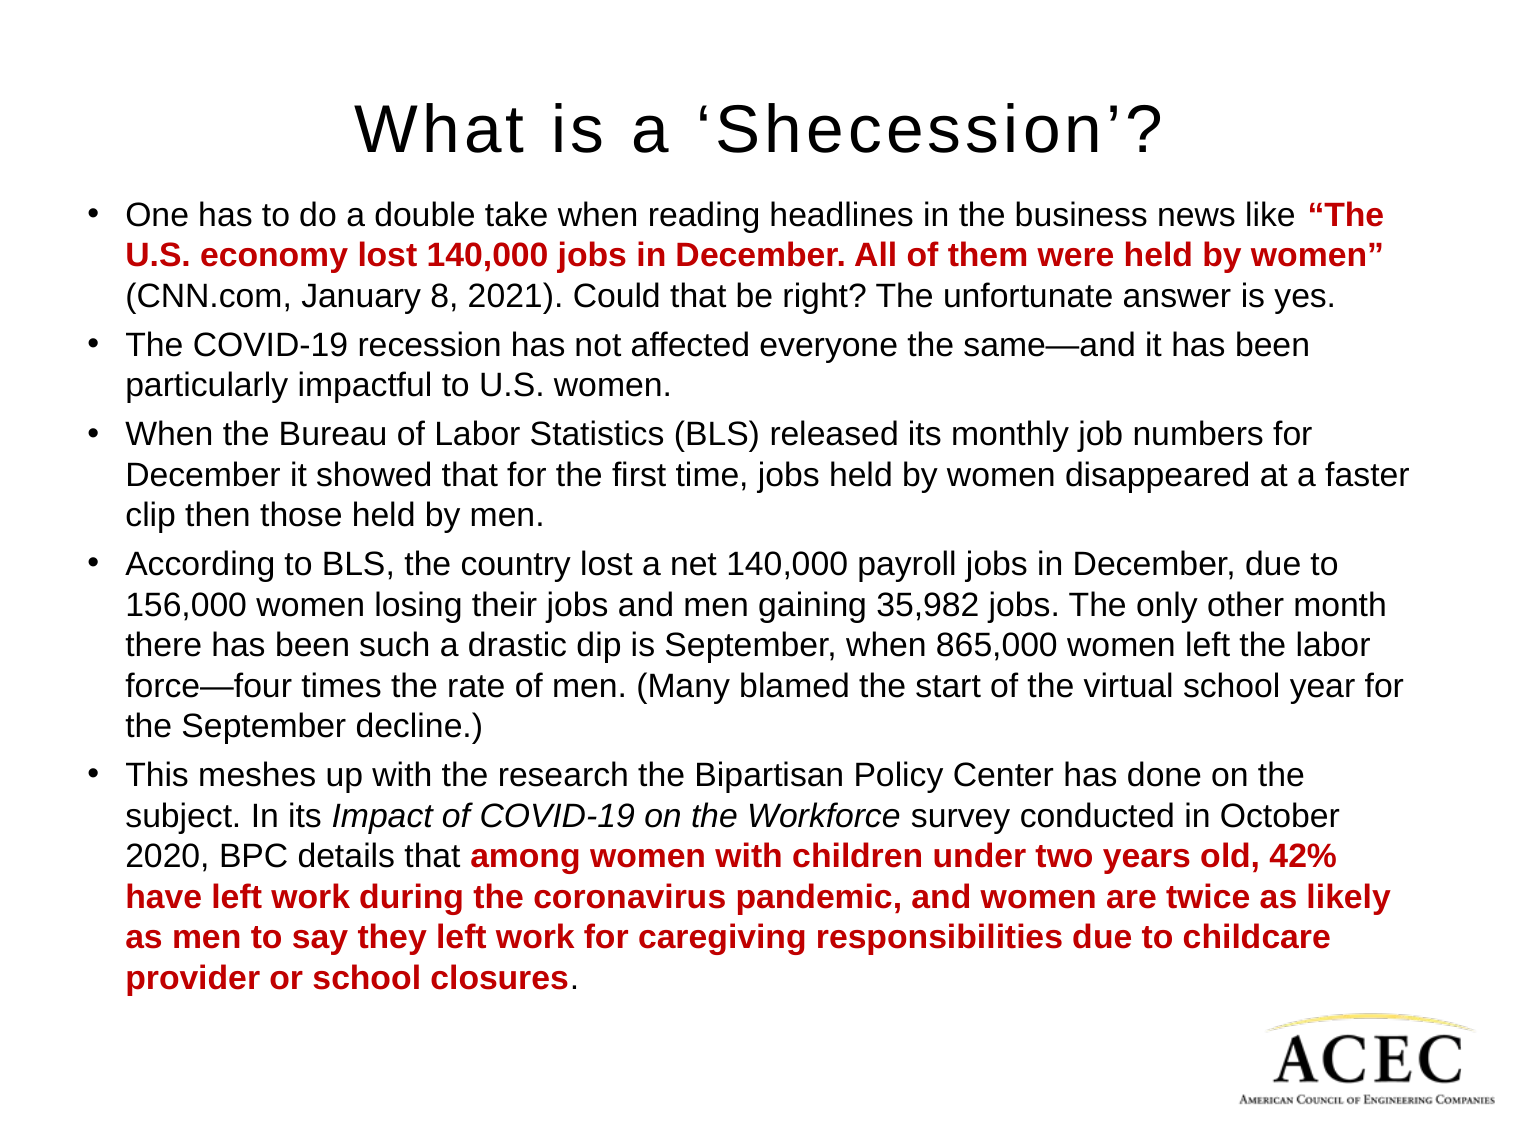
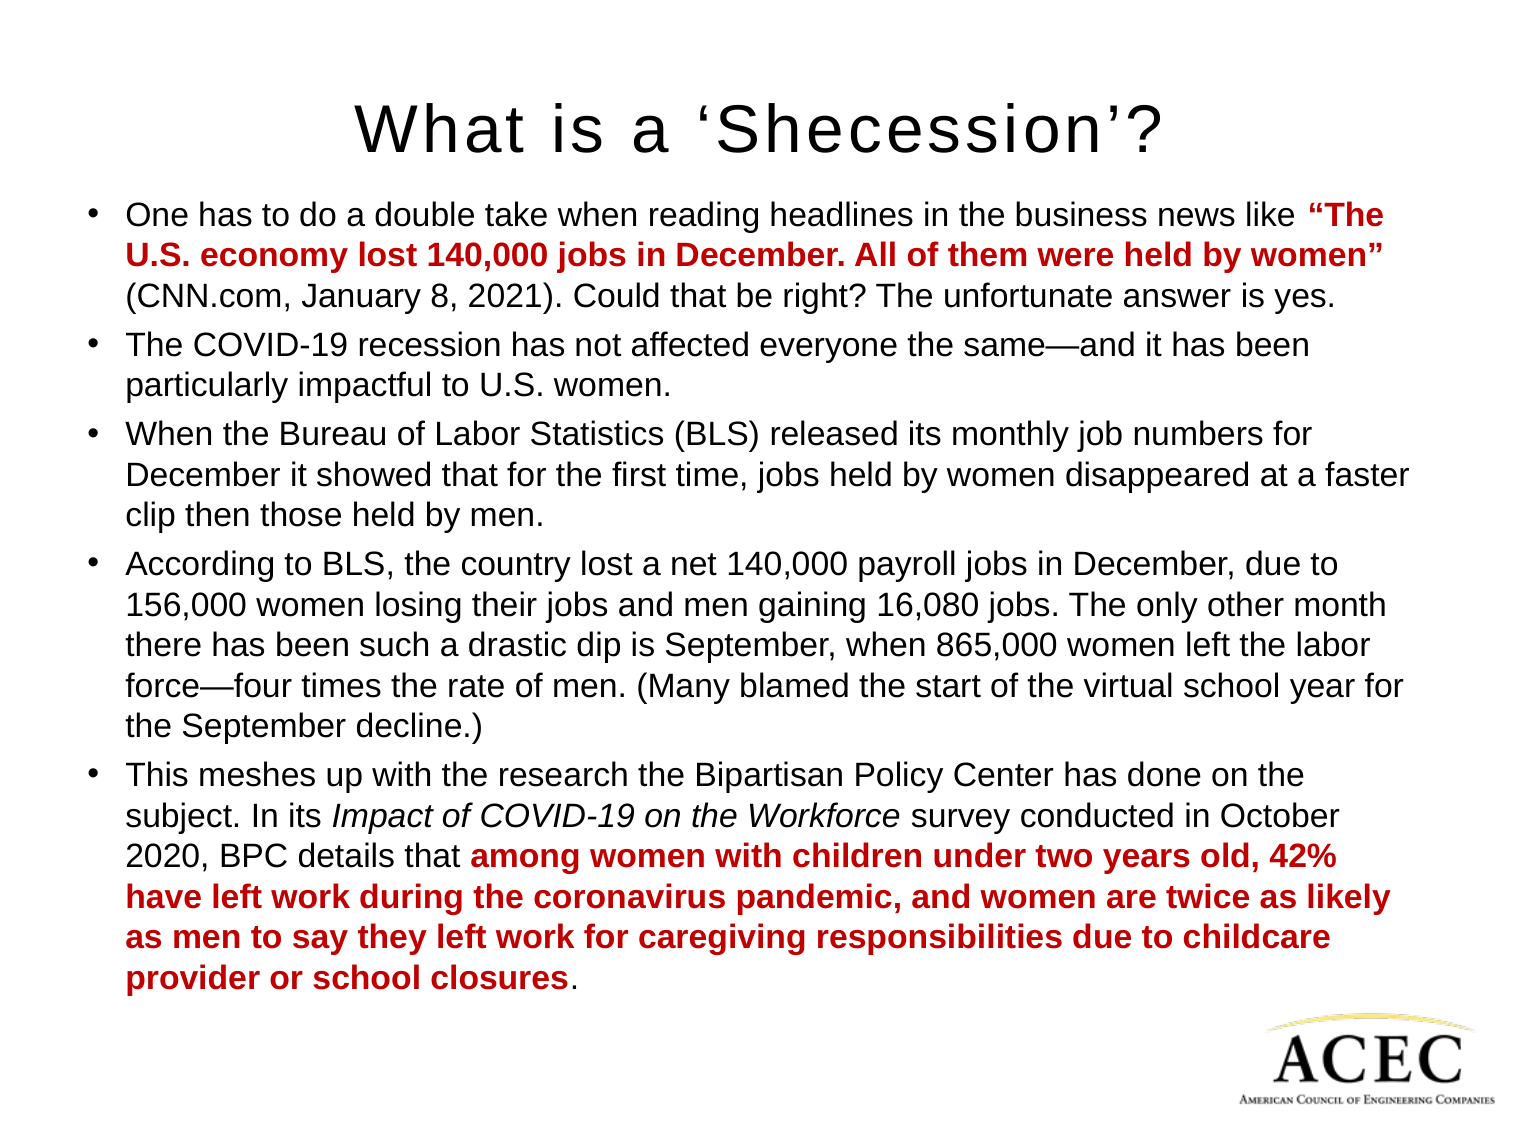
35,982: 35,982 -> 16,080
